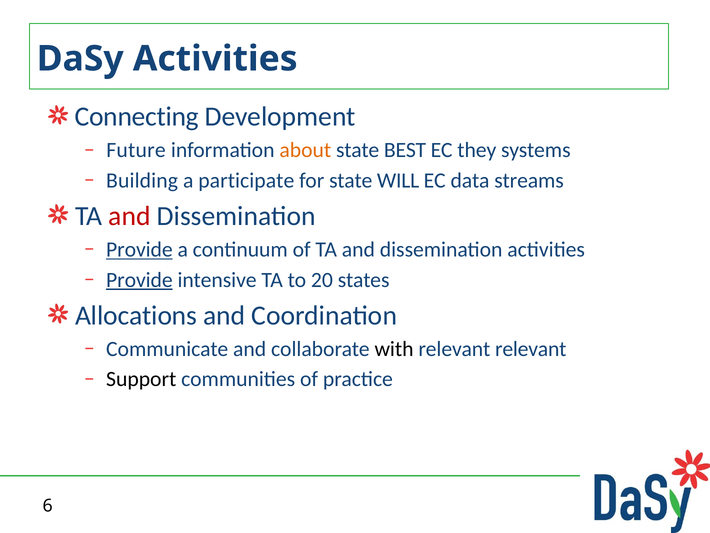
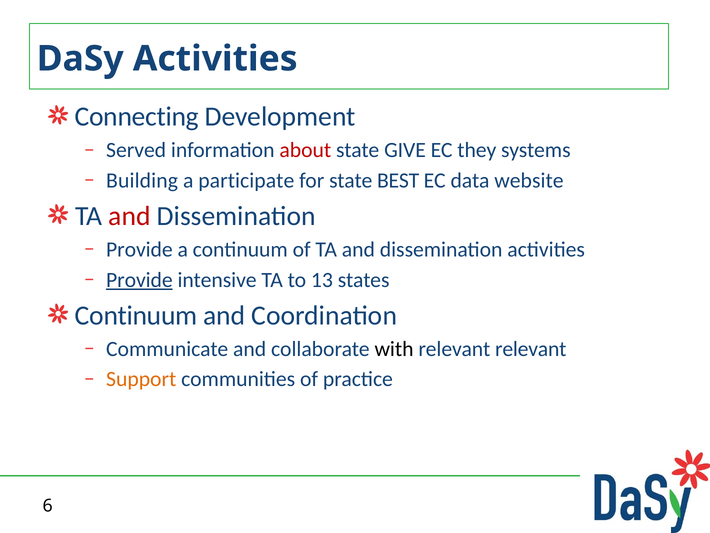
Future: Future -> Served
about colour: orange -> red
BEST: BEST -> GIVE
WILL: WILL -> BEST
streams: streams -> website
Provide at (139, 249) underline: present -> none
20: 20 -> 13
Allocations at (136, 315): Allocations -> Continuum
Support colour: black -> orange
